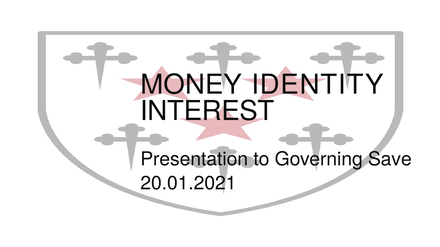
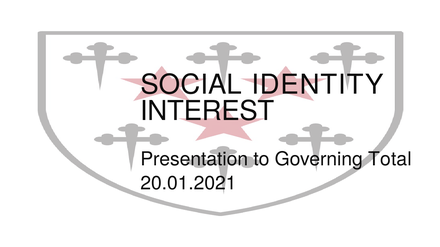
MONEY: MONEY -> SOCIAL
Save: Save -> Total
